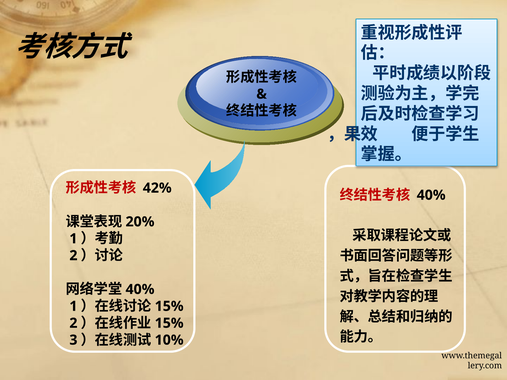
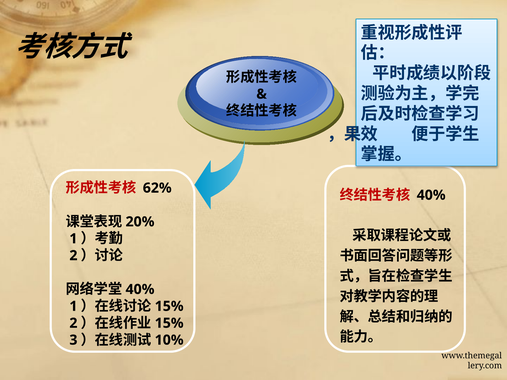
42%: 42% -> 62%
